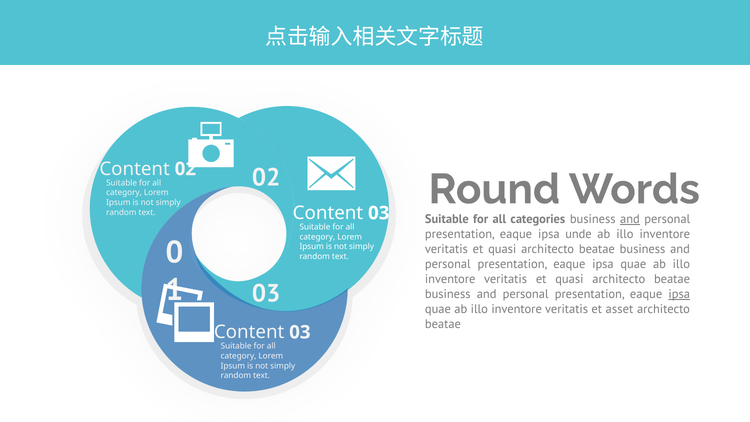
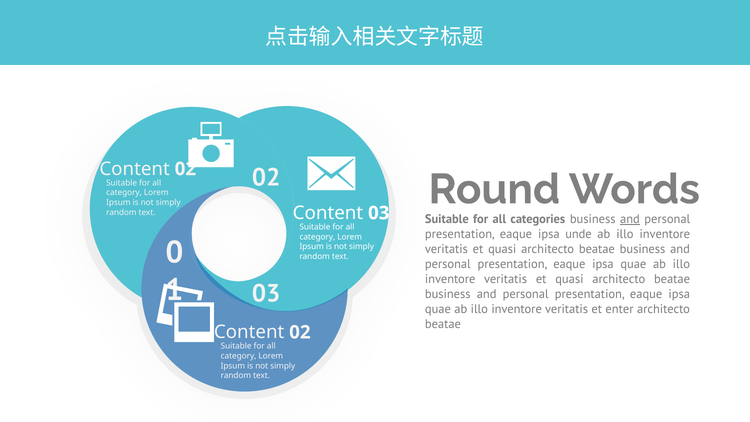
ipsa at (679, 294) underline: present -> none
asset: asset -> enter
03 at (300, 332): 03 -> 02
